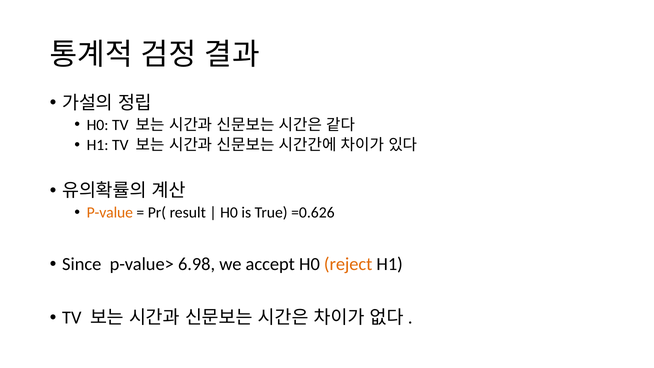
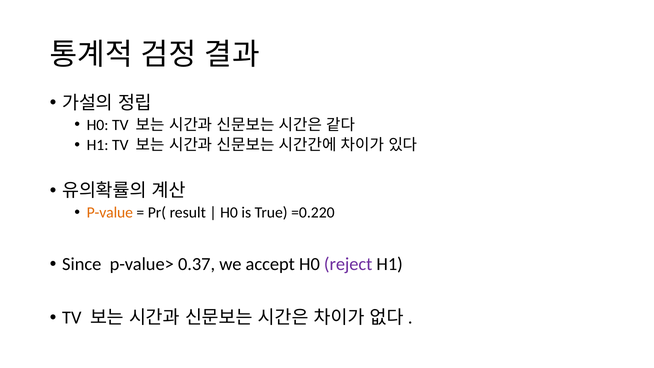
=0.626: =0.626 -> =0.220
6.98: 6.98 -> 0.37
reject colour: orange -> purple
